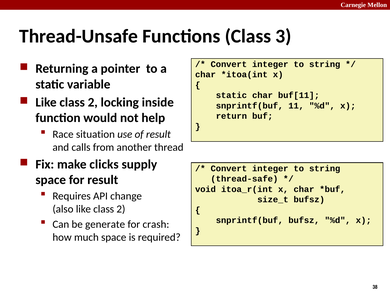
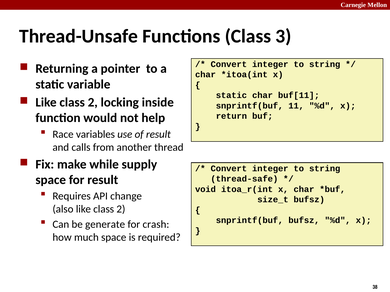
situation: situation -> variables
clicks: clicks -> while
